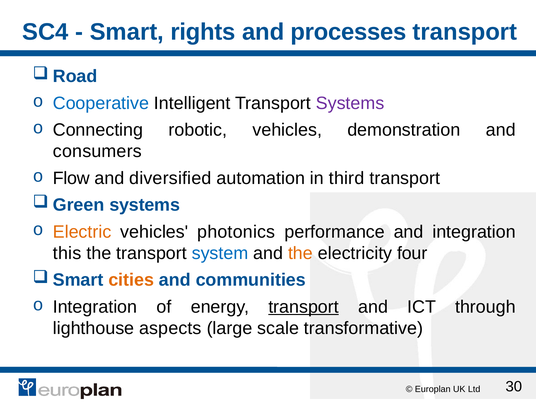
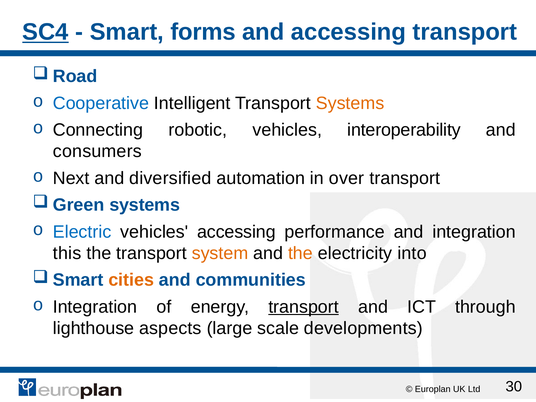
SC4 underline: none -> present
rights: rights -> forms
and processes: processes -> accessing
Systems at (350, 103) colour: purple -> orange
demonstration: demonstration -> interoperability
Flow: Flow -> Next
third: third -> over
Electric colour: orange -> blue
vehicles photonics: photonics -> accessing
system colour: blue -> orange
four: four -> into
transformative: transformative -> developments
